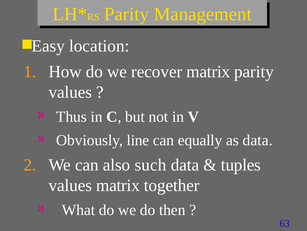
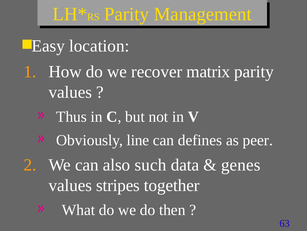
equally: equally -> defines
as data: data -> peer
tuples: tuples -> genes
values matrix: matrix -> stripes
